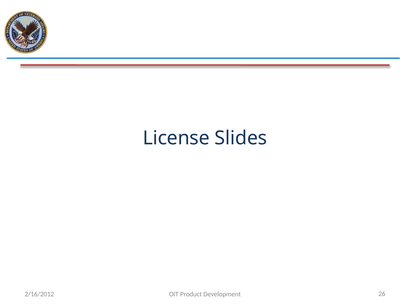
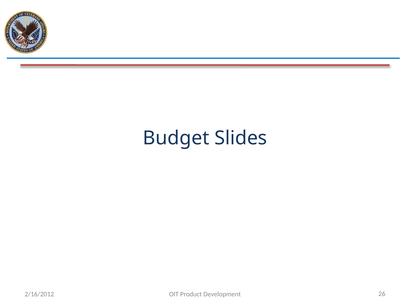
License: License -> Budget
